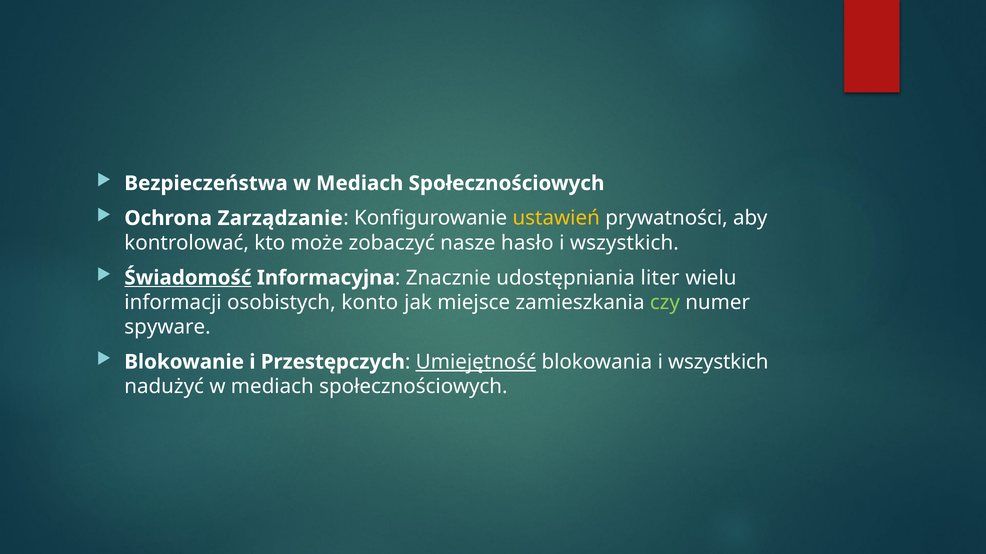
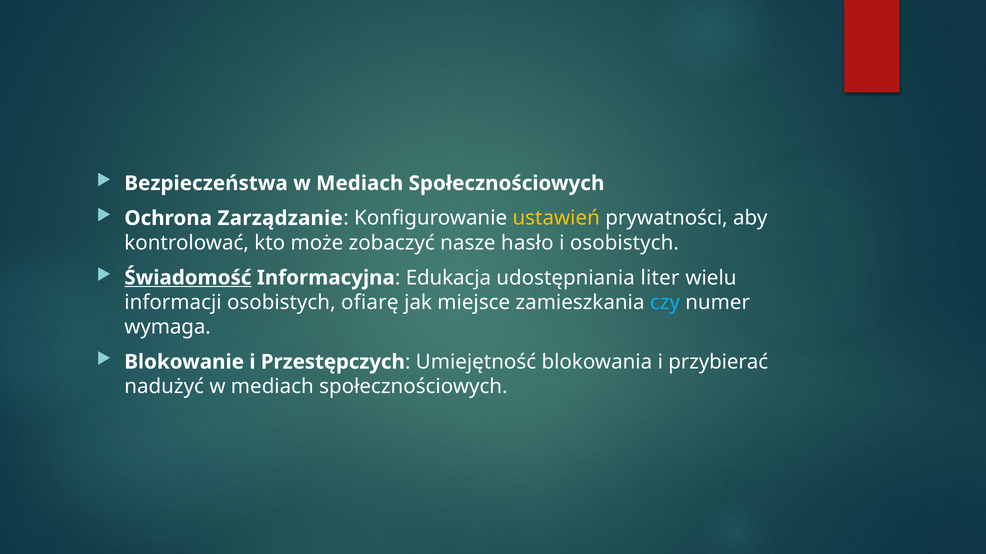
wszystkich at (624, 243): wszystkich -> osobistych
Znacznie: Znacznie -> Edukacja
konto: konto -> ofiarę
czy colour: light green -> light blue
spyware: spyware -> wymaga
Umiejętność underline: present -> none
blokowania i wszystkich: wszystkich -> przybierać
